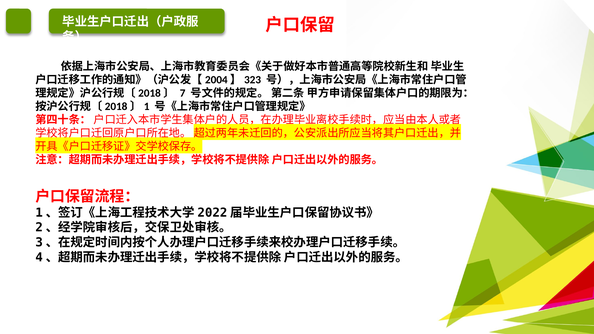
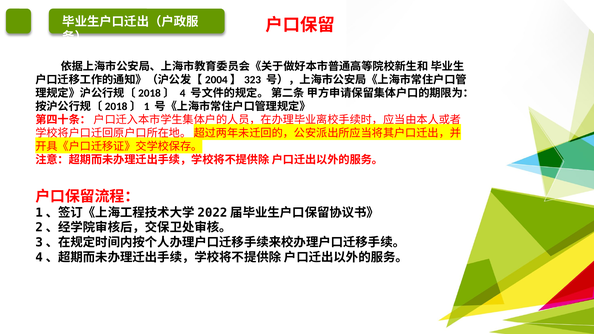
7: 7 -> 4
